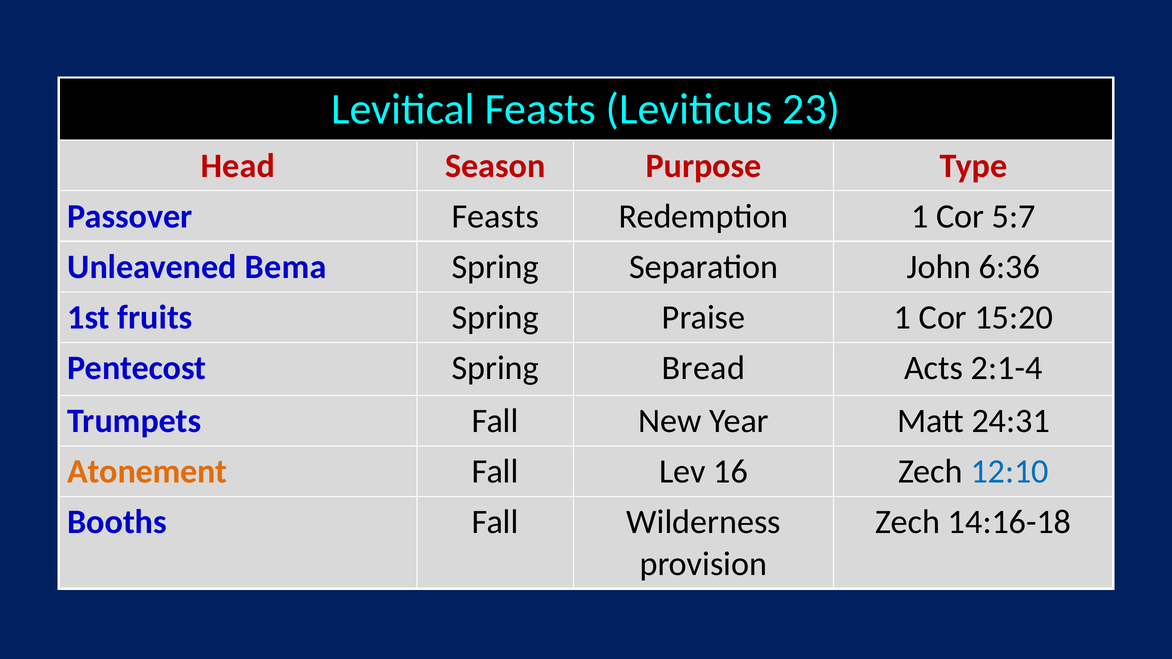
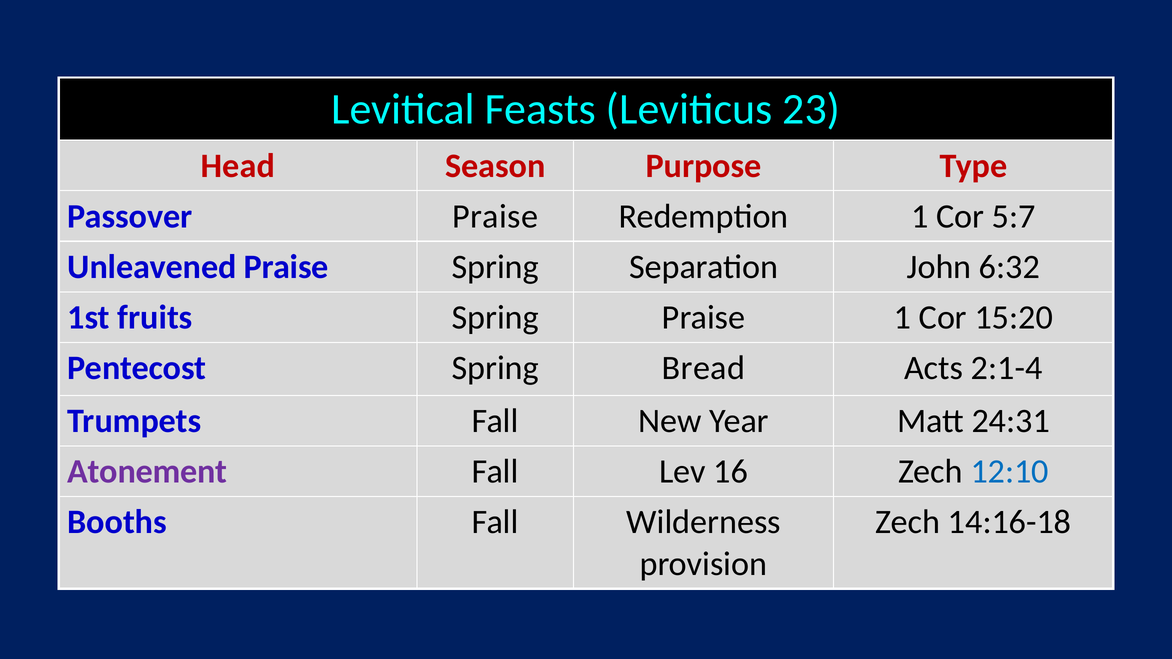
Passover Feasts: Feasts -> Praise
Unleavened Bema: Bema -> Praise
6:36: 6:36 -> 6:32
Atonement colour: orange -> purple
